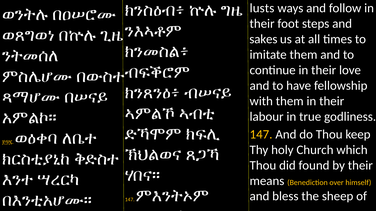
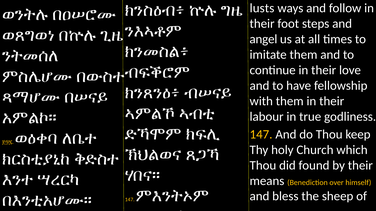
sakes: sakes -> angel
